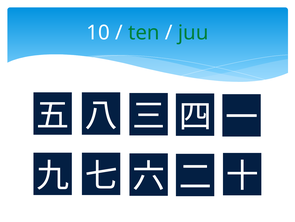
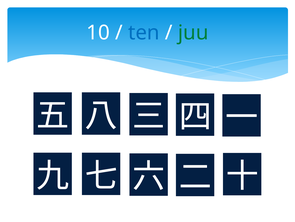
ten colour: green -> blue
